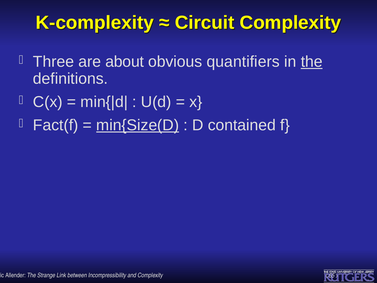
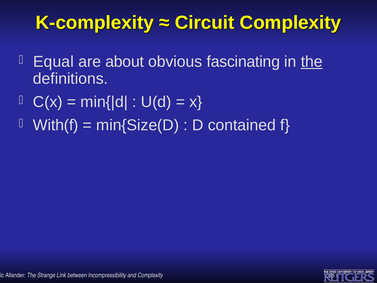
Three: Three -> Equal
quantifiers: quantifiers -> fascinating
Fact(f: Fact(f -> With(f
min{Size(D underline: present -> none
